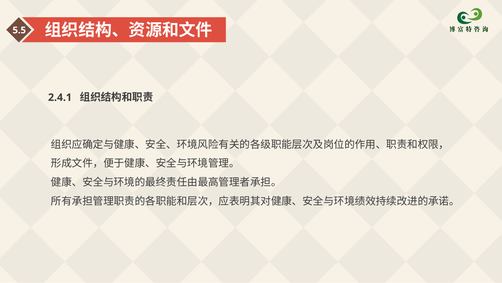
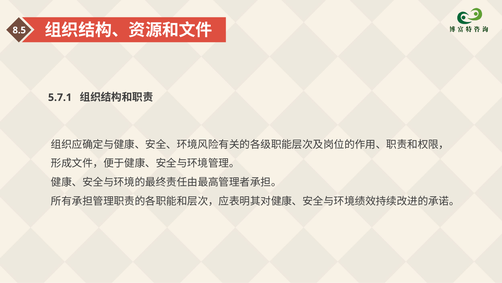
5.5: 5.5 -> 8.5
2.4.1: 2.4.1 -> 5.7.1
